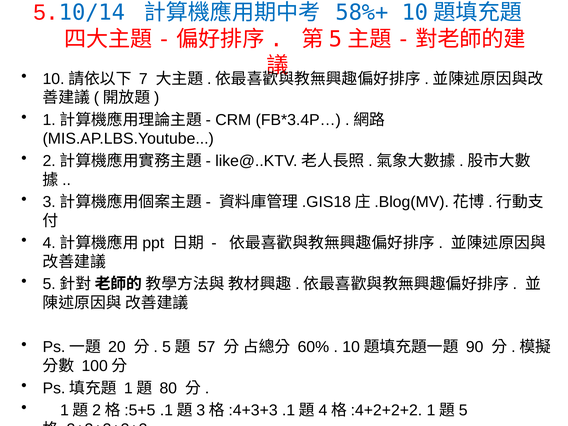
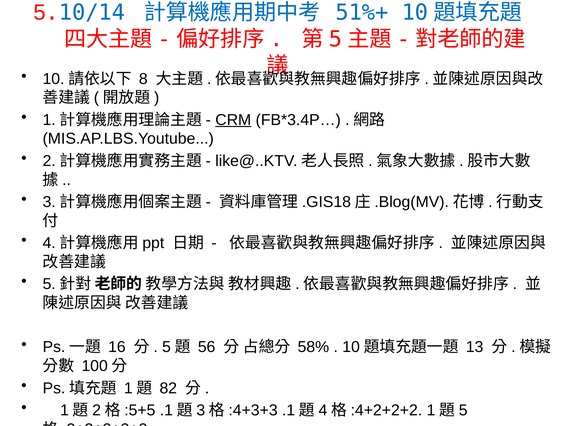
58%+: 58%+ -> 51%+
7: 7 -> 8
CRM underline: none -> present
20: 20 -> 16
57: 57 -> 56
60%: 60% -> 58%
90: 90 -> 13
80: 80 -> 82
